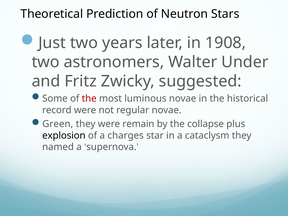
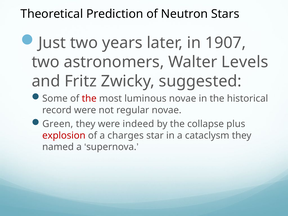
1908: 1908 -> 1907
Under: Under -> Levels
remain: remain -> indeed
explosion colour: black -> red
